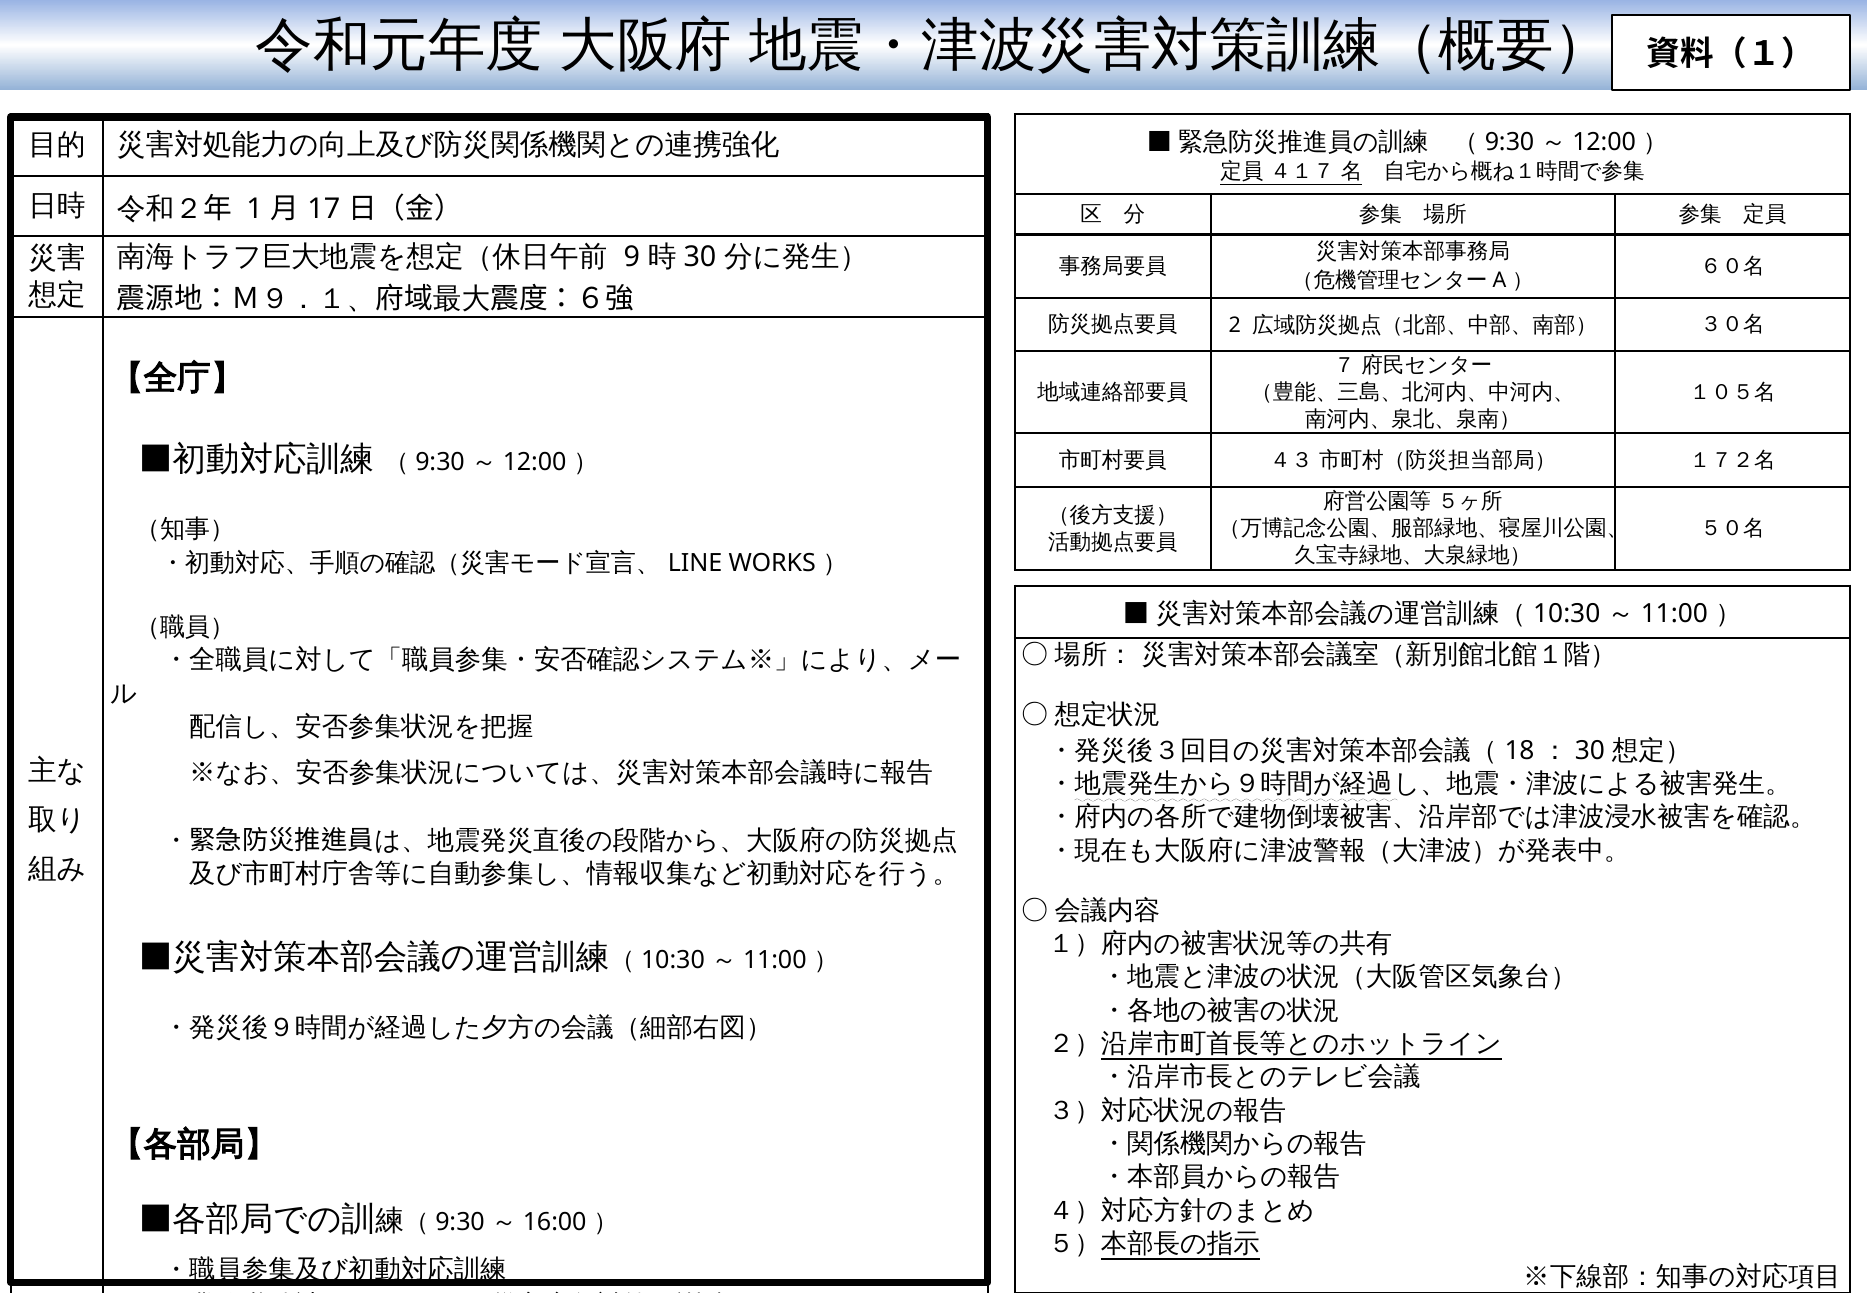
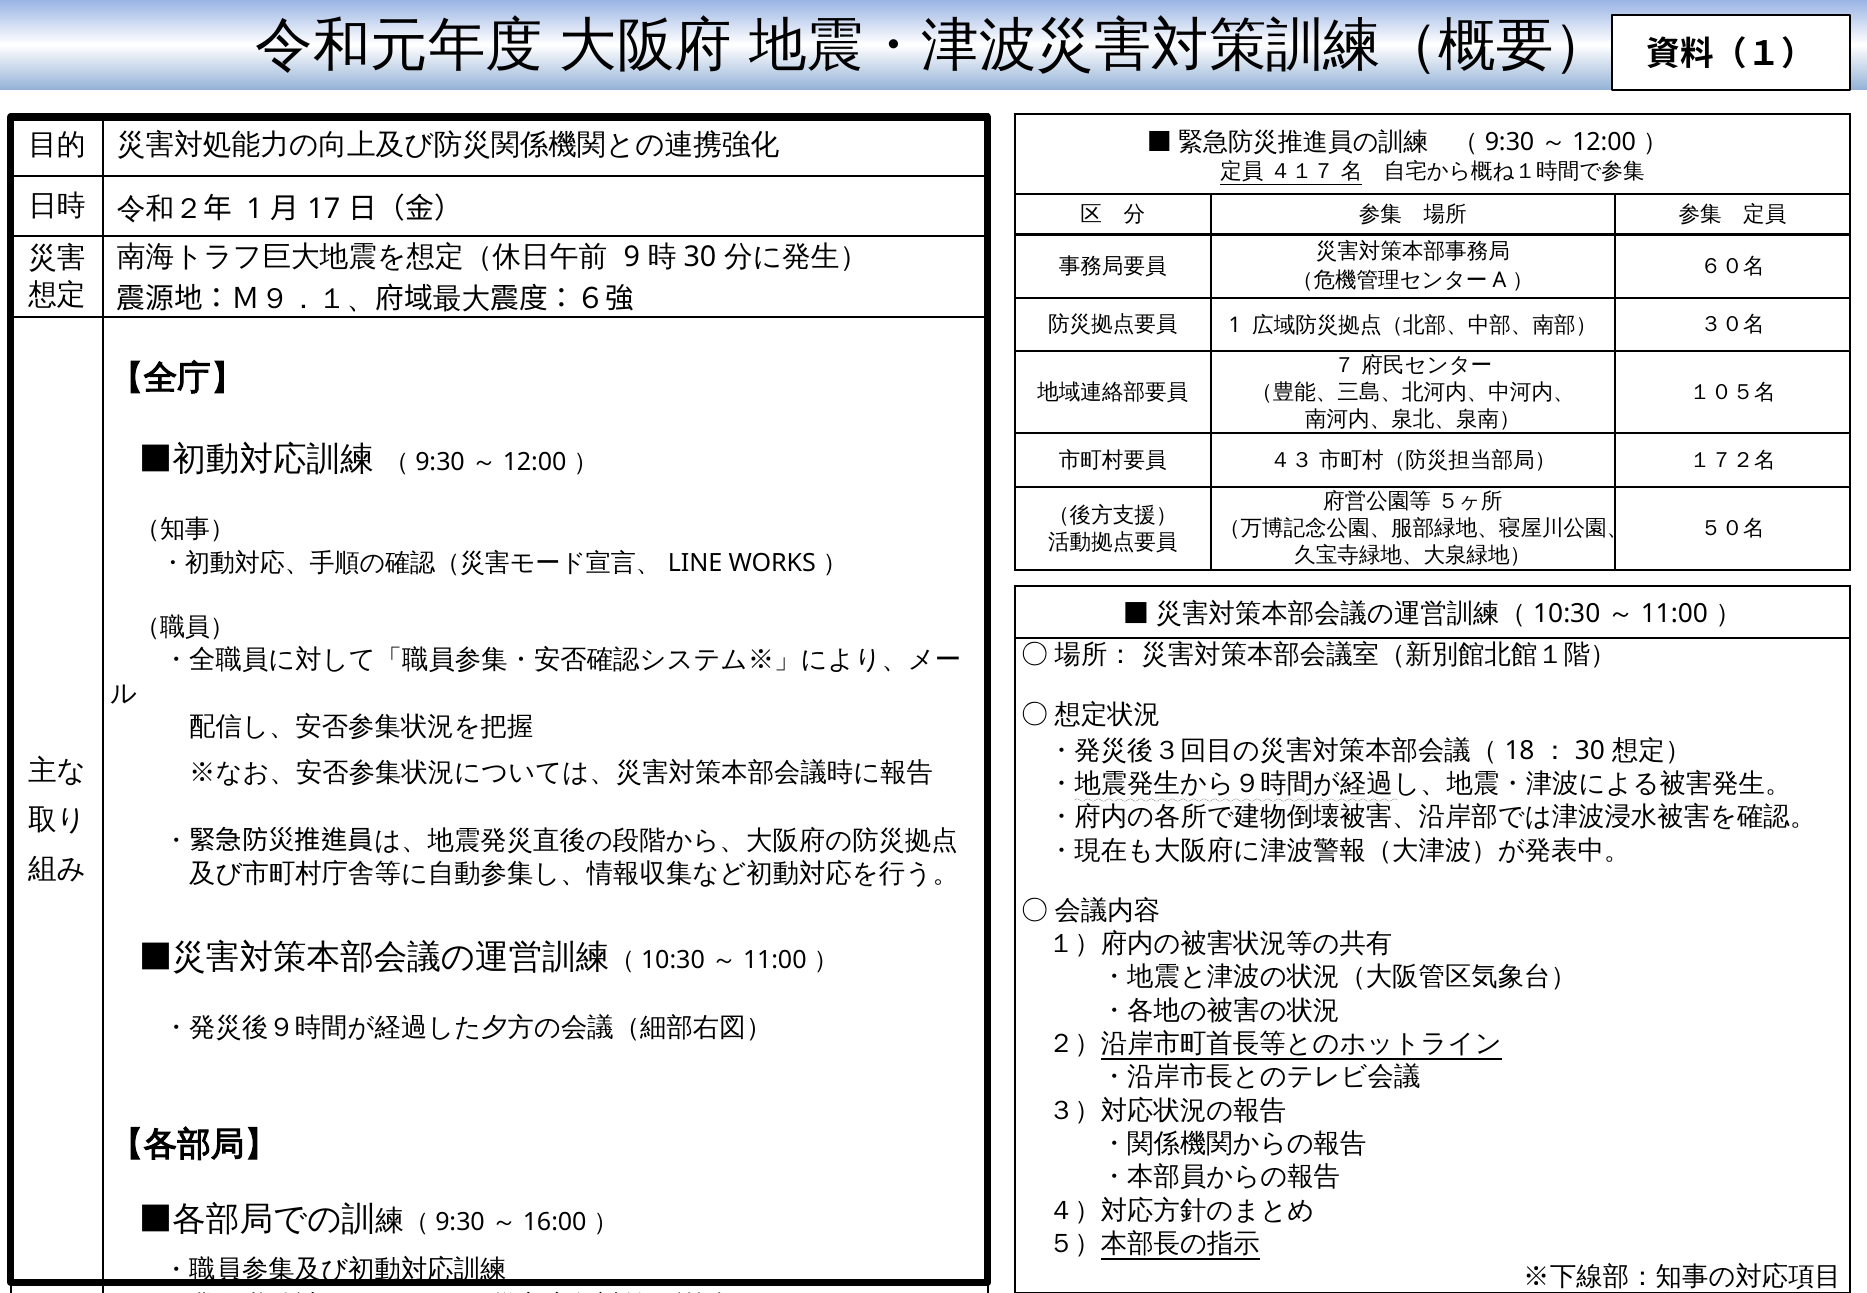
2 at (1235, 326): 2 -> 1
